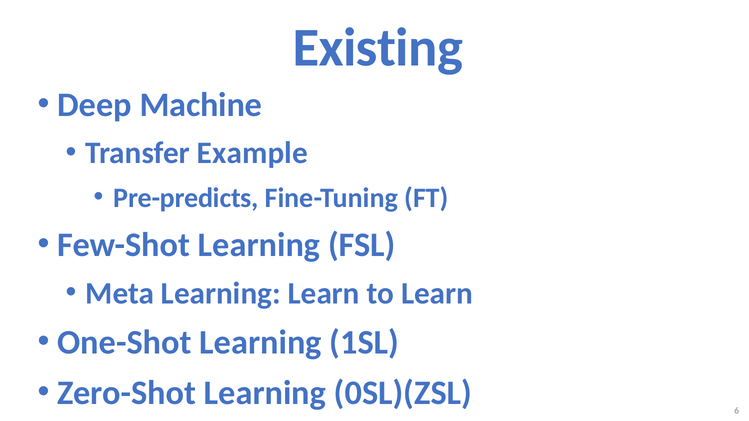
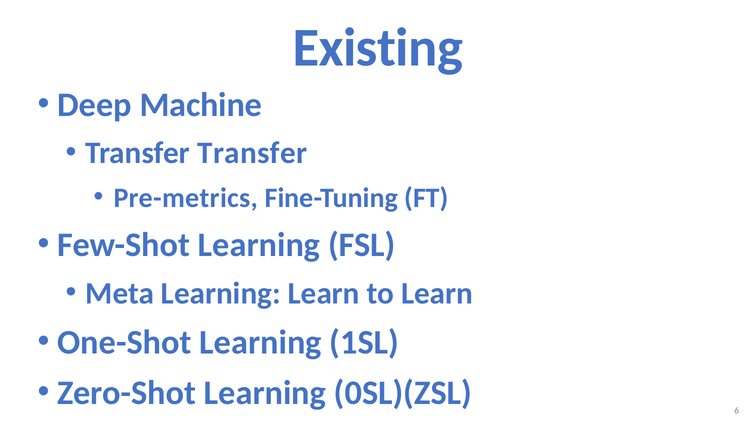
Transfer Example: Example -> Transfer
Pre-predicts: Pre-predicts -> Pre-metrics
